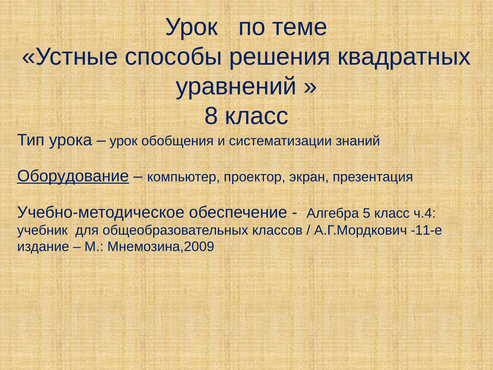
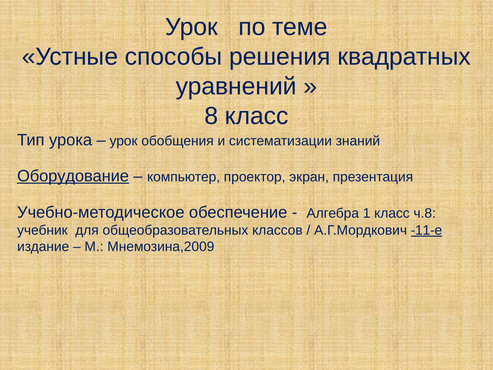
5: 5 -> 1
ч.4: ч.4 -> ч.8
-11-е underline: none -> present
